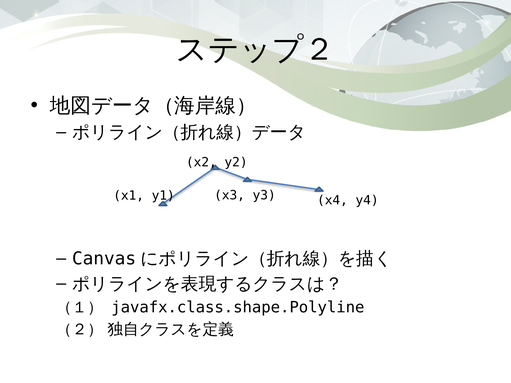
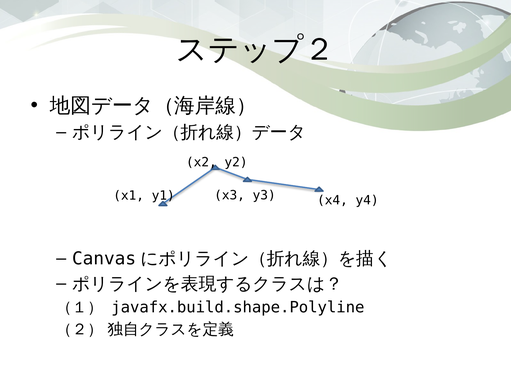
javafx.class.shape.Polyline: javafx.class.shape.Polyline -> javafx.build.shape.Polyline
